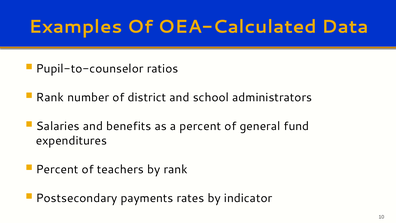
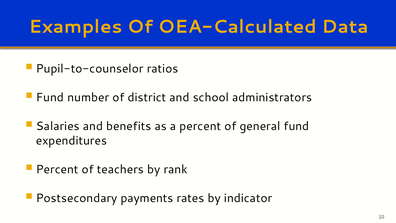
Rank at (50, 97): Rank -> Fund
